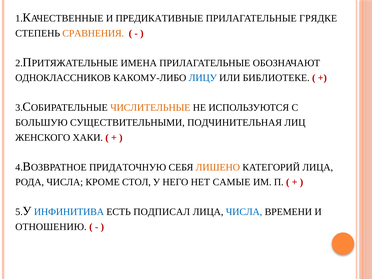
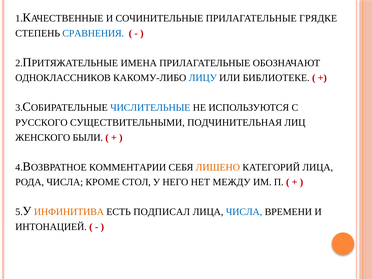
ПРЕДИКАТИВНЫЕ: ПРЕДИКАТИВНЫЕ -> СОЧИНИТЕЛЬНЫЕ
СРАВНЕНИЯ colour: orange -> blue
ЧИСЛИТЕЛЬНЫЕ colour: orange -> blue
БОЛЬШУЮ: БОЛЬШУЮ -> РУССКОГО
ХАКИ: ХАКИ -> БЫЛИ
ПРИДАТОЧНУЮ: ПРИДАТОЧНУЮ -> КОММЕНТАРИИ
САМЫЕ: САМЫЕ -> МЕЖДУ
ИНФИНИТИВА colour: blue -> orange
ОТНОШЕНИЮ: ОТНОШЕНИЮ -> ИНТОНАЦИЕЙ
